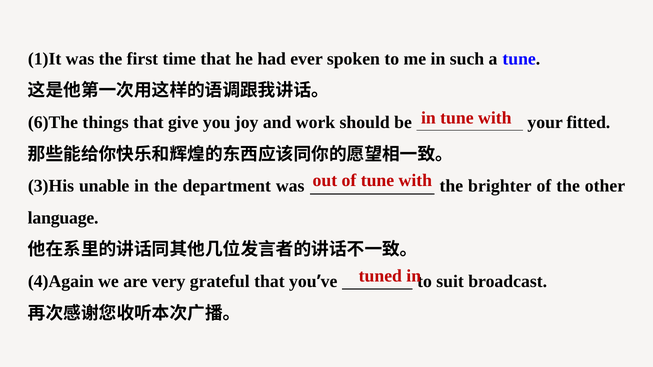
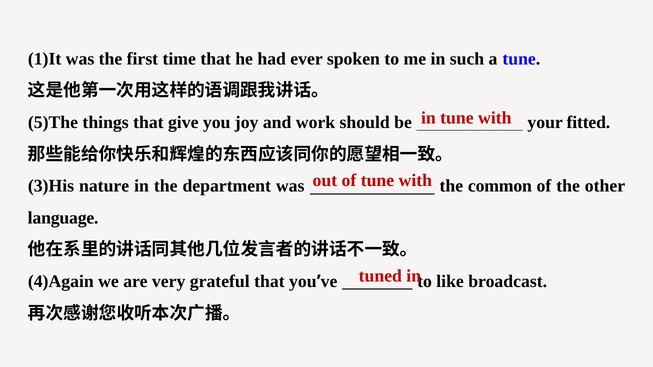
6)The: 6)The -> 5)The
unable: unable -> nature
brighter: brighter -> common
suit: suit -> like
